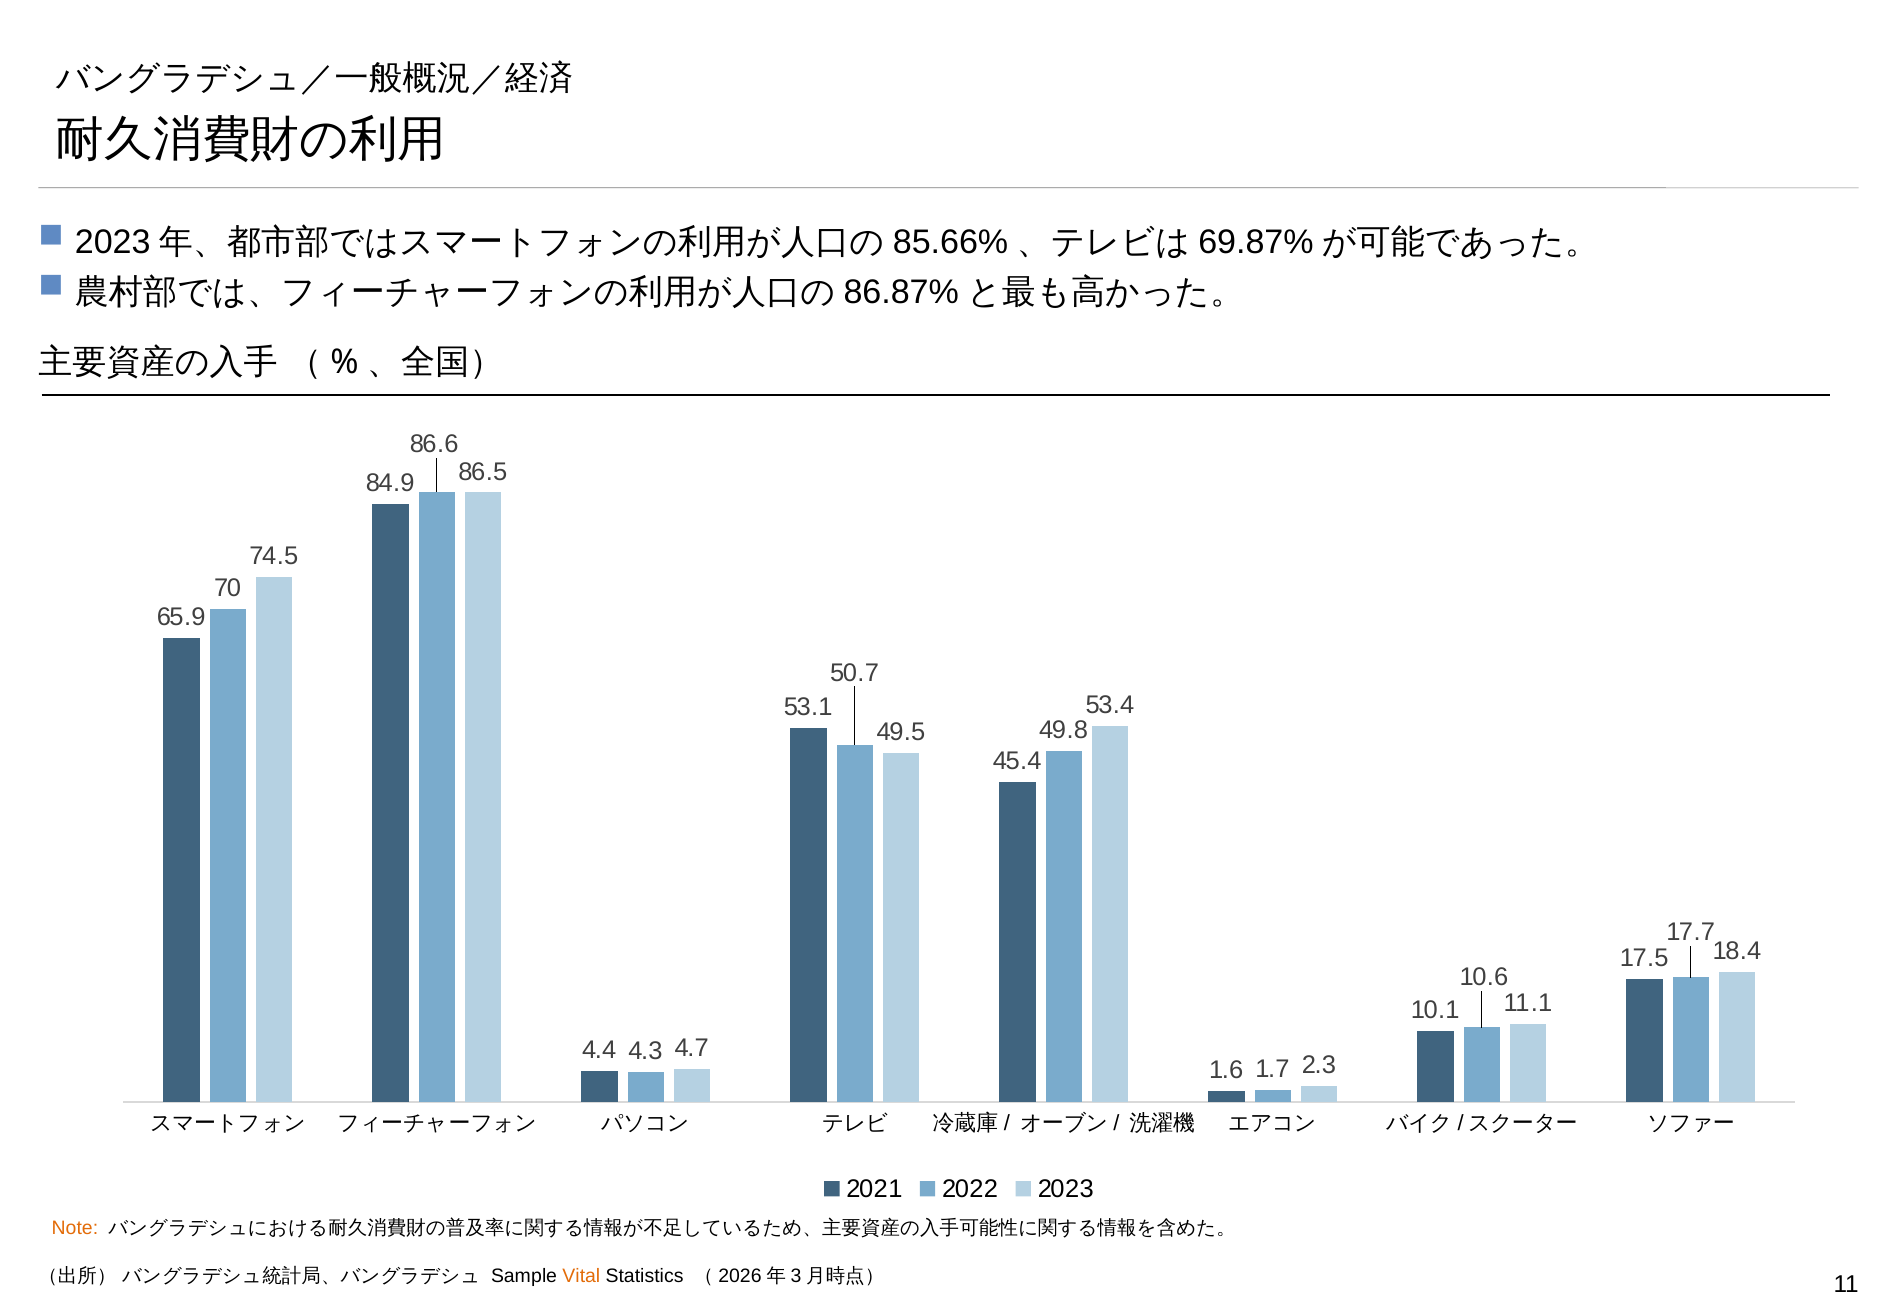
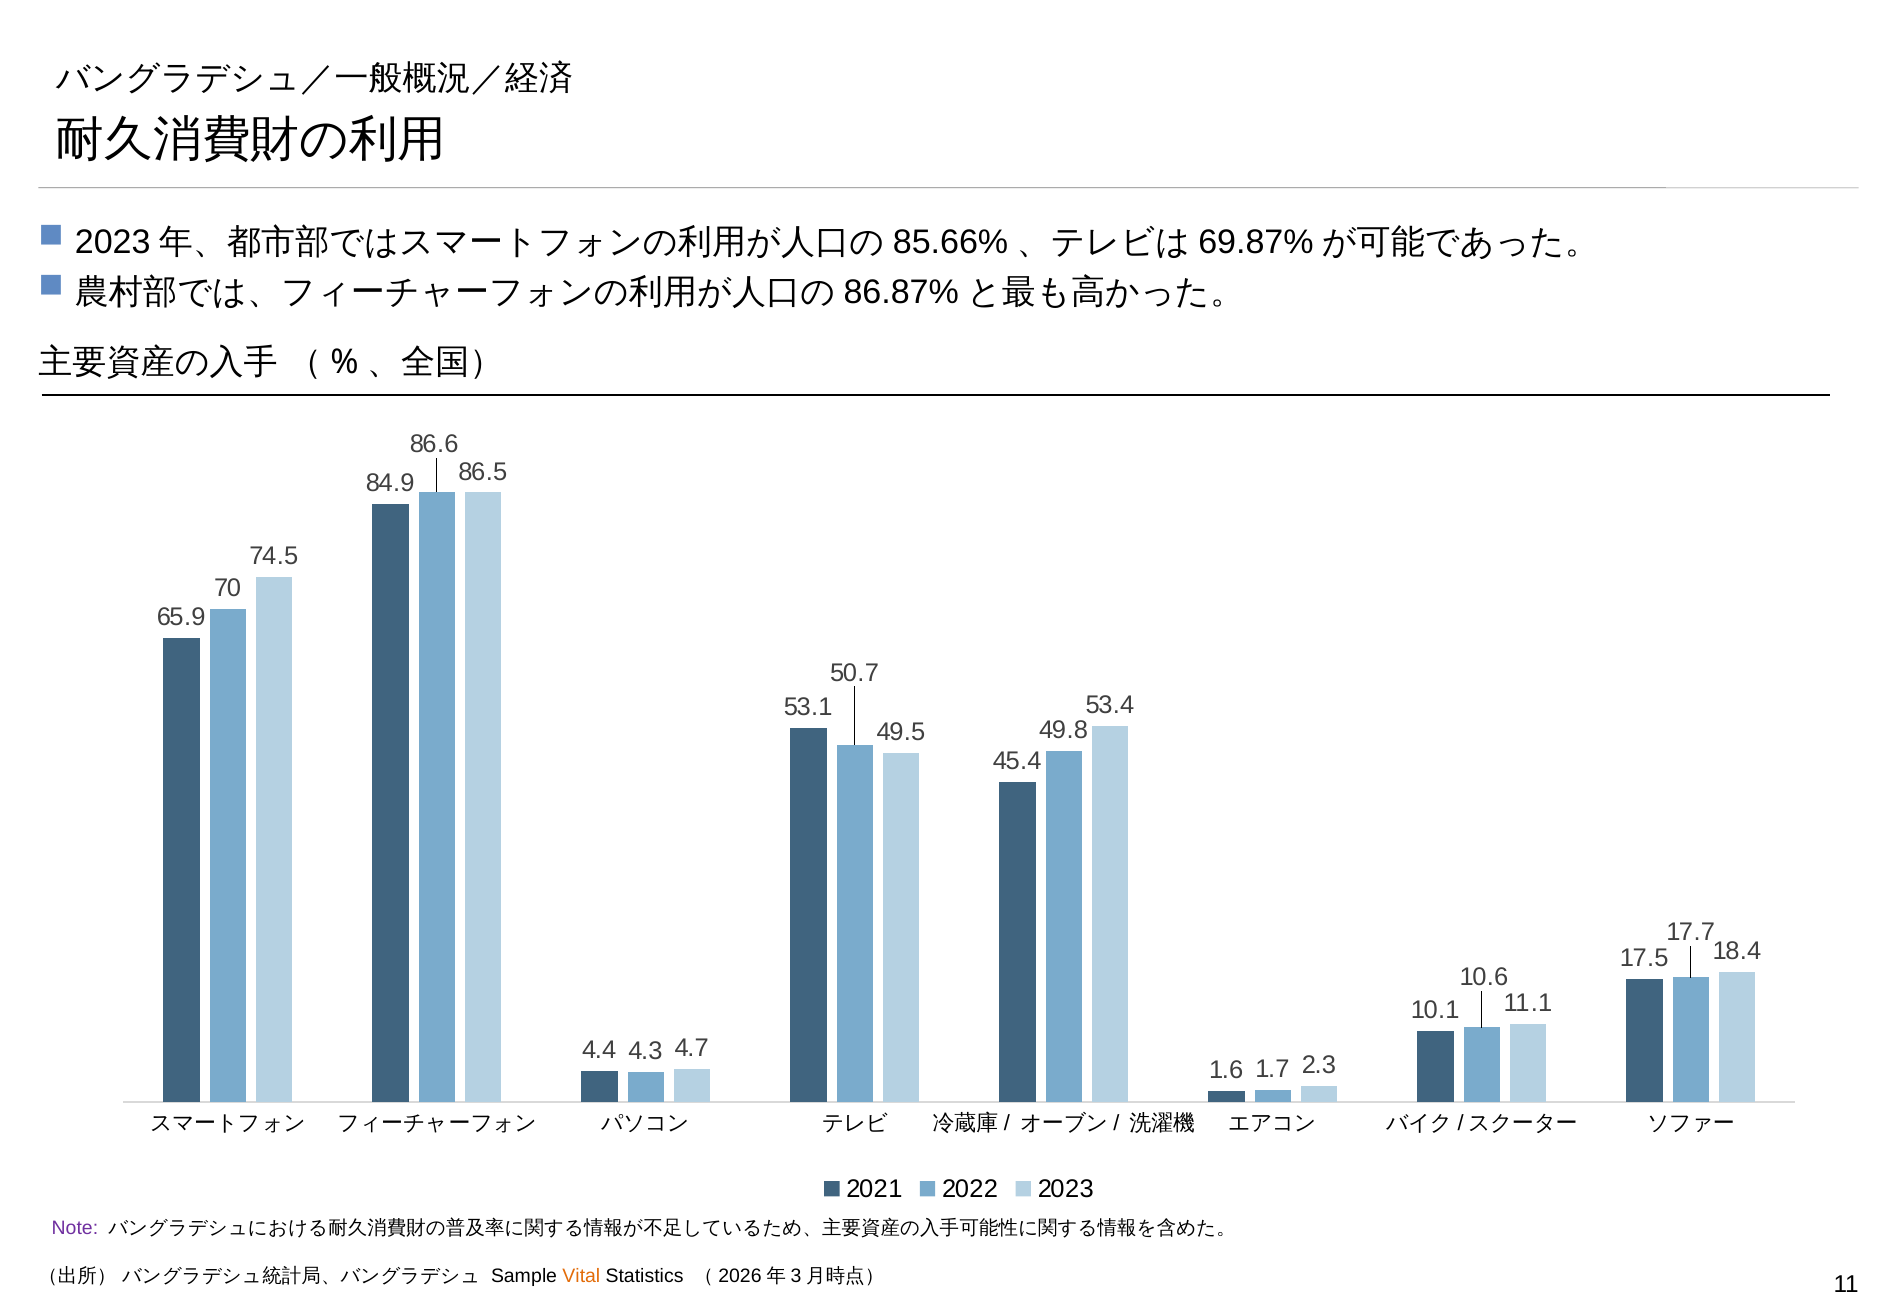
Note colour: orange -> purple
